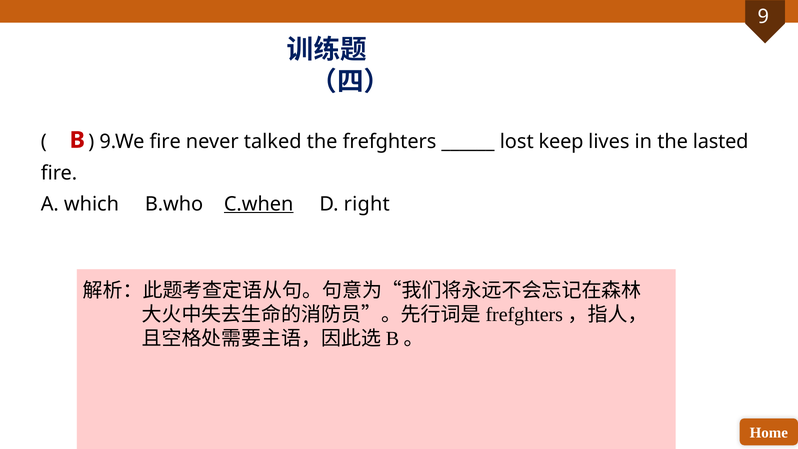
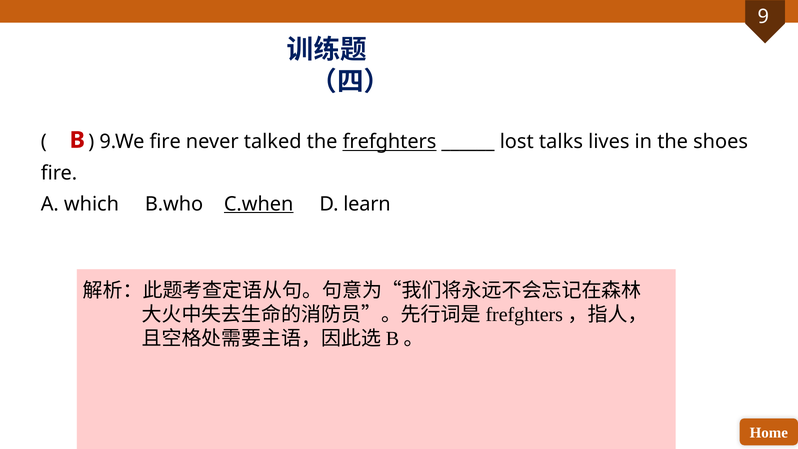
frefghters underline: none -> present
keep: keep -> talks
lasted: lasted -> shoes
right: right -> learn
